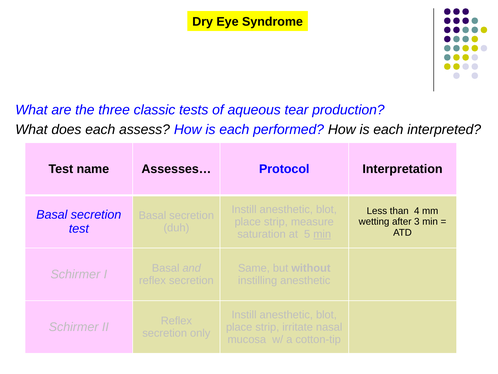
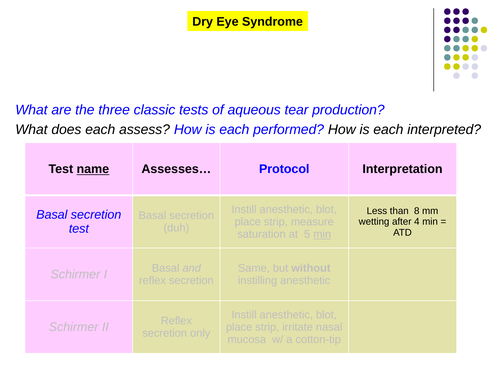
name underline: none -> present
4: 4 -> 8
3: 3 -> 4
